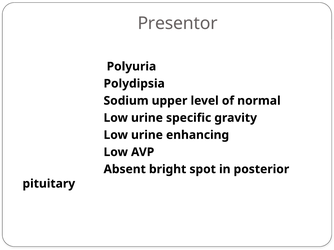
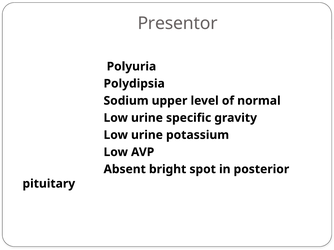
enhancing: enhancing -> potassium
